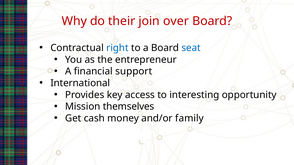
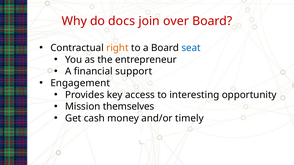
their: their -> docs
right colour: blue -> orange
International: International -> Engagement
family: family -> timely
